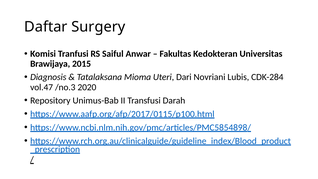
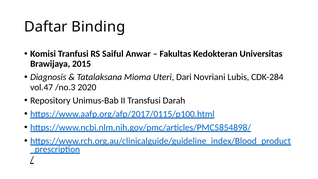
Surgery: Surgery -> Binding
